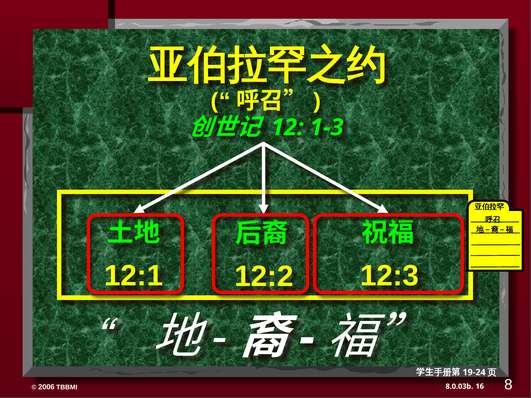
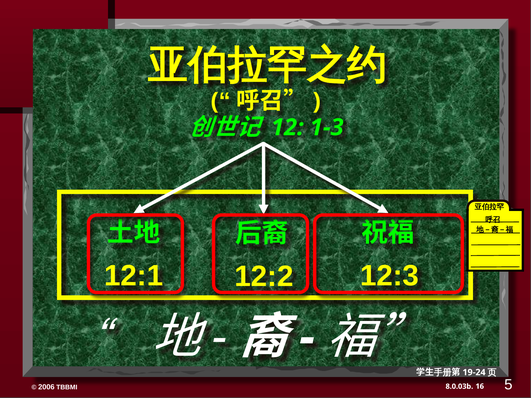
8: 8 -> 5
